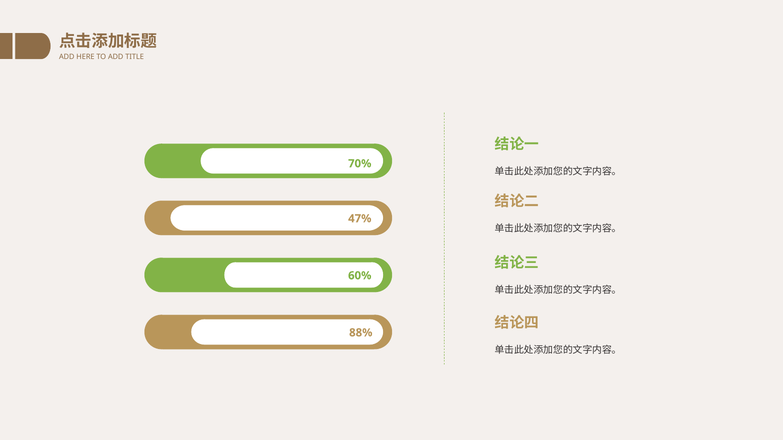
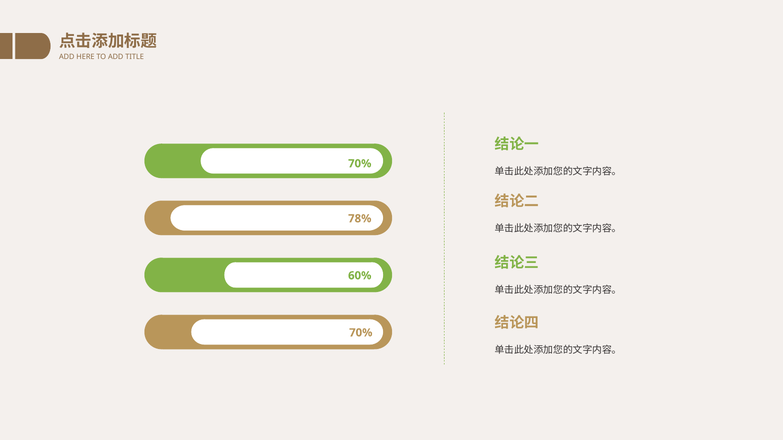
47%: 47% -> 78%
88% at (361, 333): 88% -> 70%
